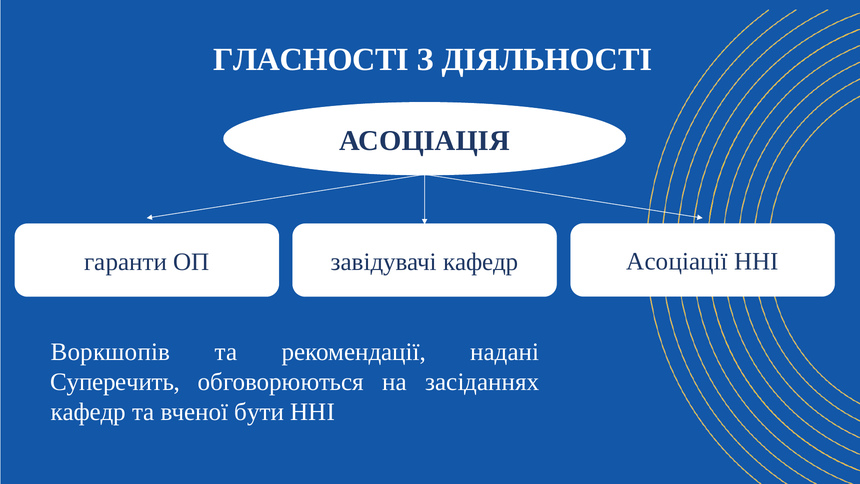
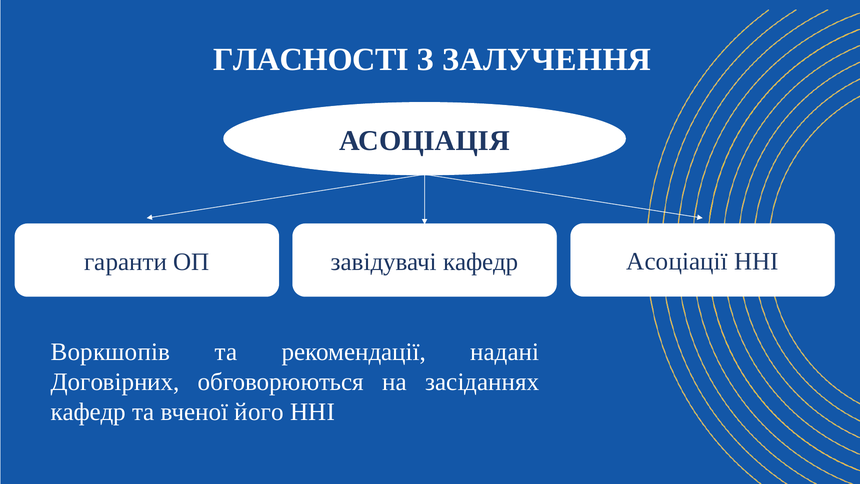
ДІЯЛЬНОСТІ: ДІЯЛЬНОСТІ -> ЗАЛУЧЕННЯ
Суперечить: Суперечить -> Договірних
бути: бути -> його
